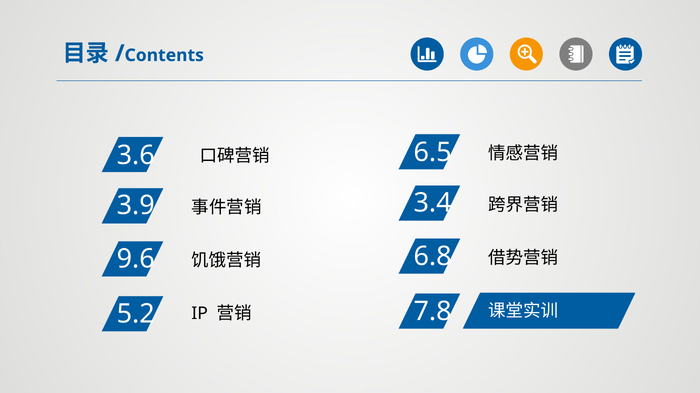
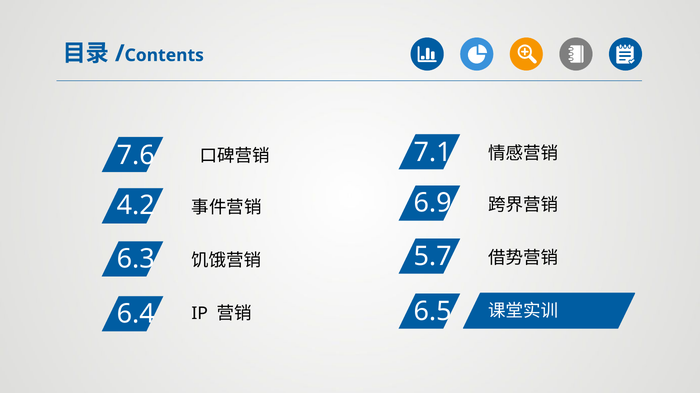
6.5: 6.5 -> 7.1
3.6: 3.6 -> 7.6
3.4: 3.4 -> 6.9
3.9: 3.9 -> 4.2
6.8: 6.8 -> 5.7
9.6: 9.6 -> 6.3
7.8: 7.8 -> 6.5
5.2: 5.2 -> 6.4
